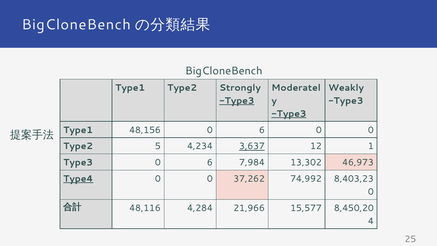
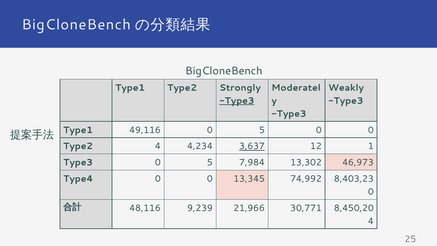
Type3 at (289, 114) underline: present -> none
48,156: 48,156 -> 49,116
6 at (262, 130): 6 -> 5
Type2 5: 5 -> 4
Type3 0 6: 6 -> 5
Type4 underline: present -> none
37,262: 37,262 -> 13,345
4,284: 4,284 -> 9,239
15,577: 15,577 -> 30,771
